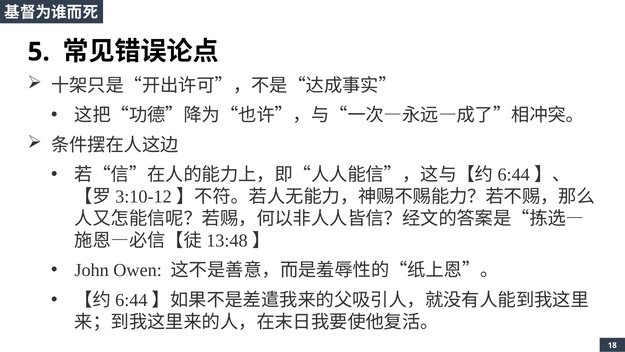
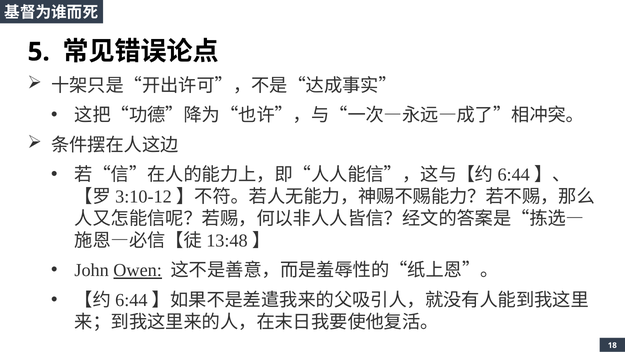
Owen underline: none -> present
